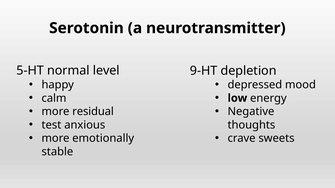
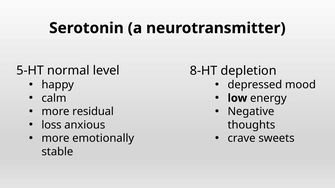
9-HT: 9-HT -> 8-HT
test: test -> loss
